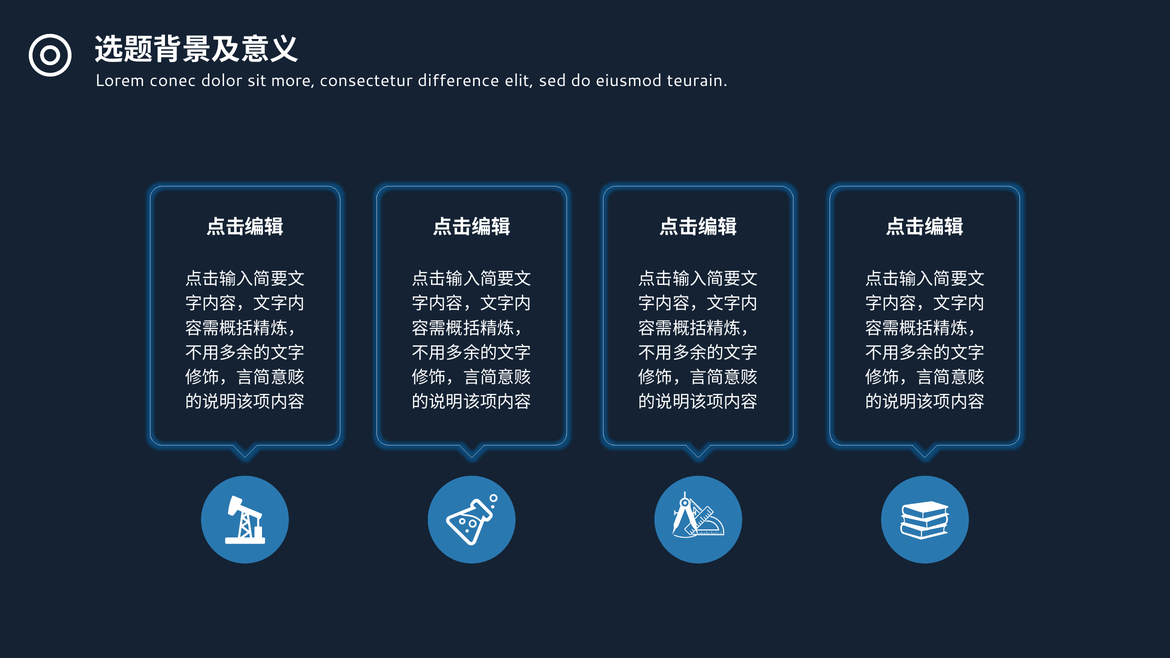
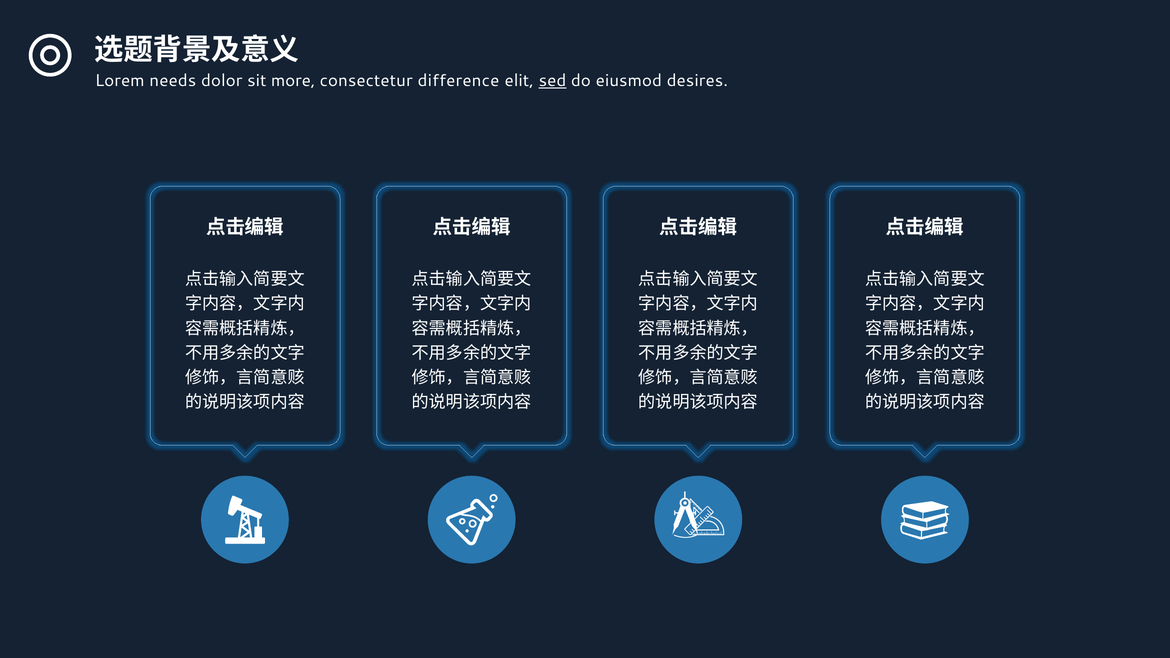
conec: conec -> needs
sed underline: none -> present
teurain: teurain -> desires
